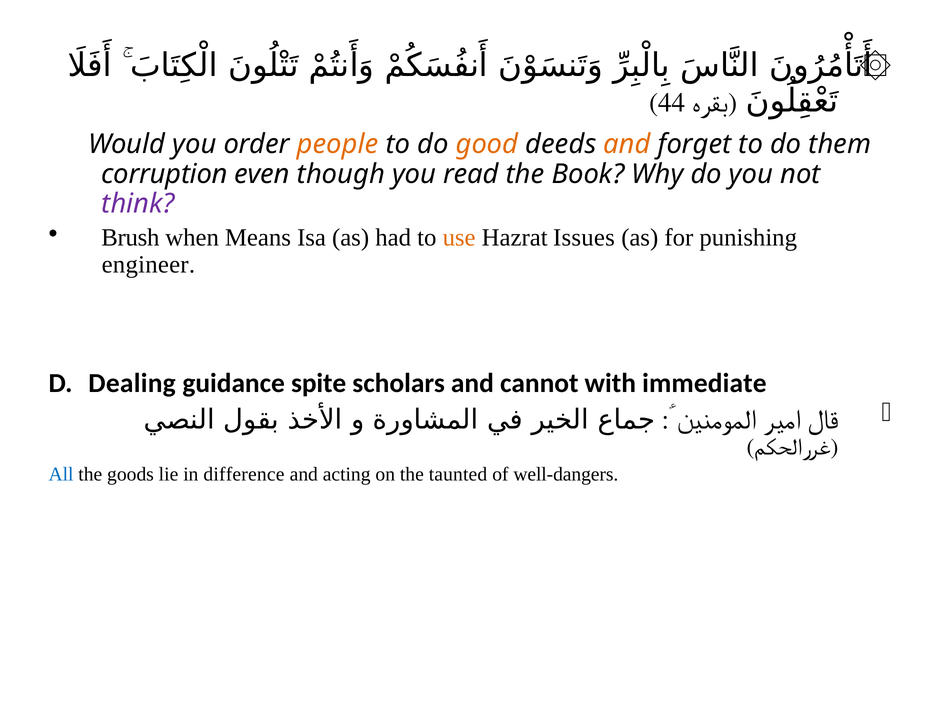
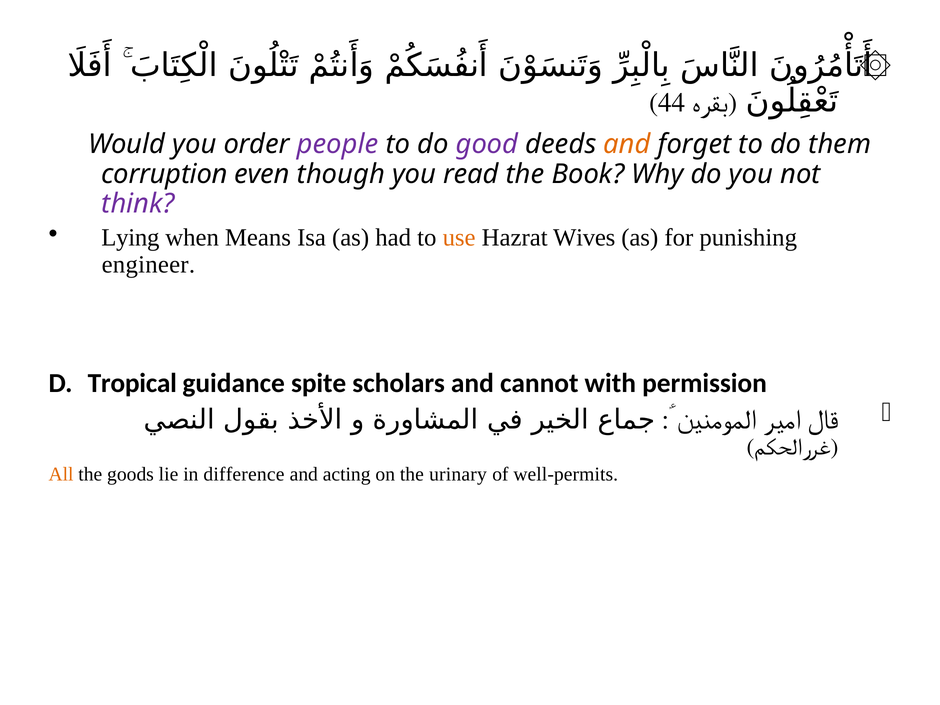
people colour: orange -> purple
good colour: orange -> purple
Brush: Brush -> Lying
Issues: Issues -> Wives
Dealing: Dealing -> Tropical
immediate: immediate -> permission
All colour: blue -> orange
taunted: taunted -> urinary
well-dangers: well-dangers -> well-permits
